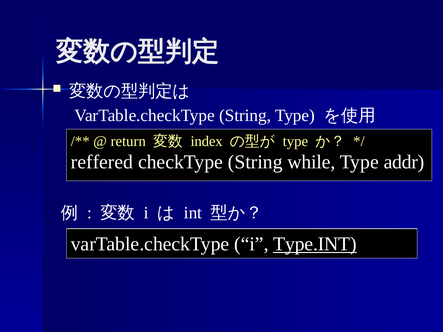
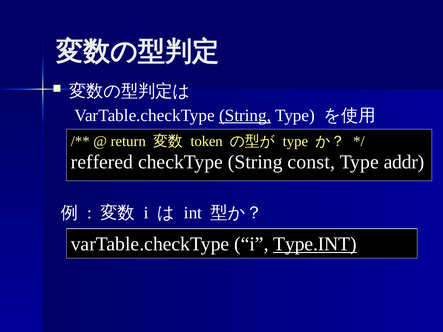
String at (245, 115) underline: none -> present
index: index -> token
while: while -> const
